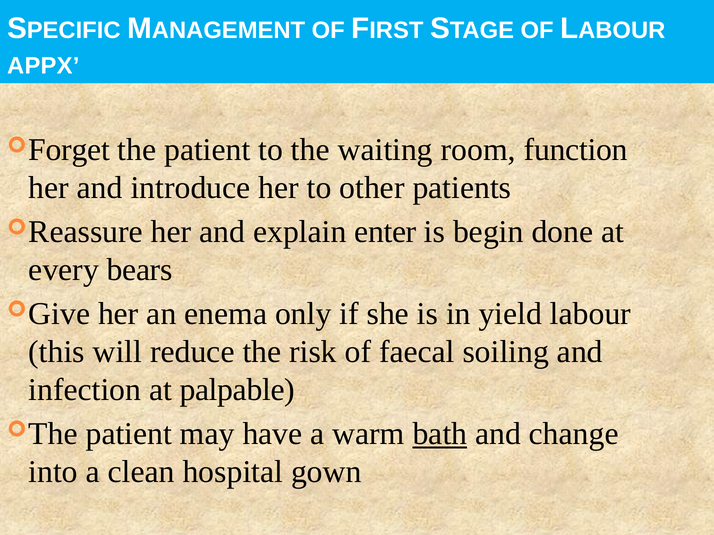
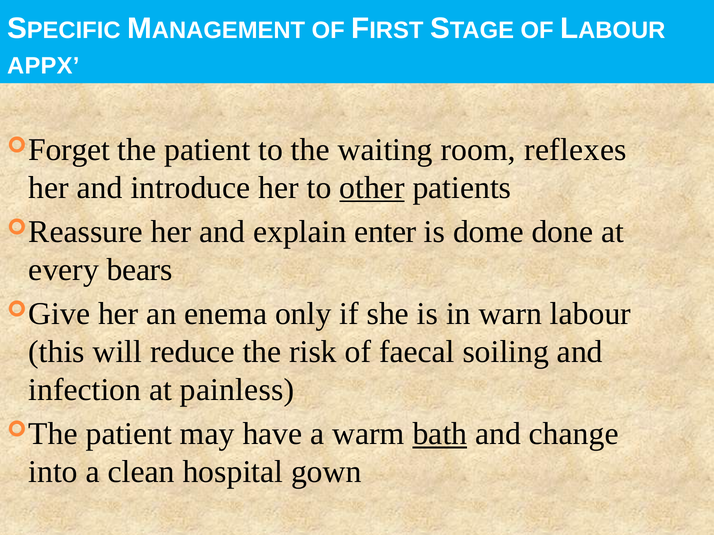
function: function -> reflexes
other underline: none -> present
begin: begin -> dome
yield: yield -> warn
palpable: palpable -> painless
